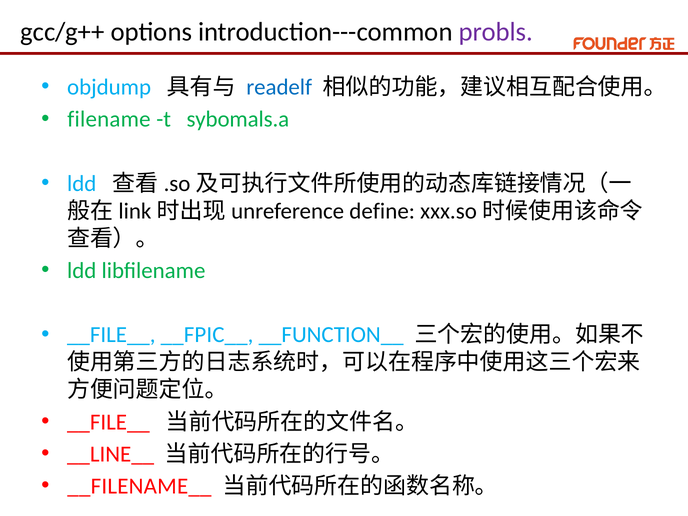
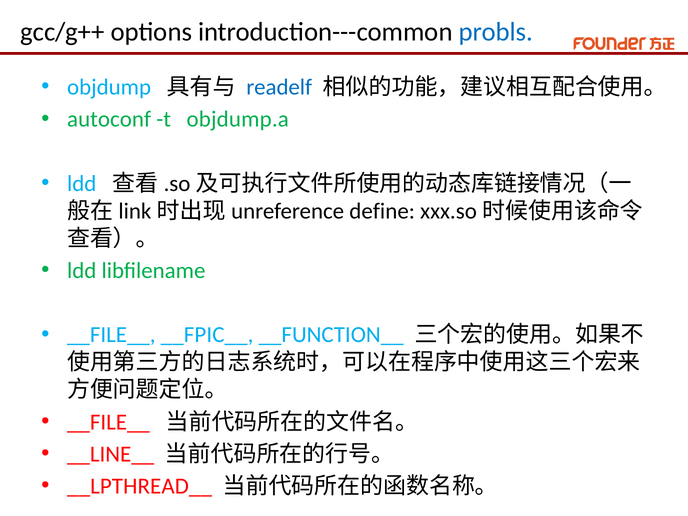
probls colour: purple -> blue
filename: filename -> autoconf
sybomals.a: sybomals.a -> objdump.a
__FILENAME__: __FILENAME__ -> __LPTHREAD__
